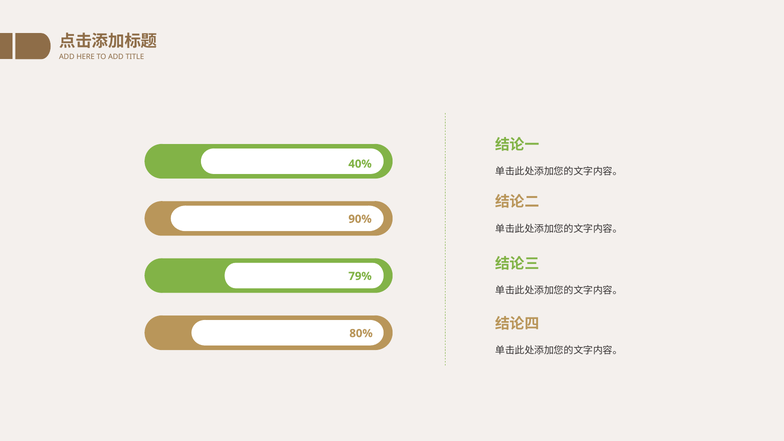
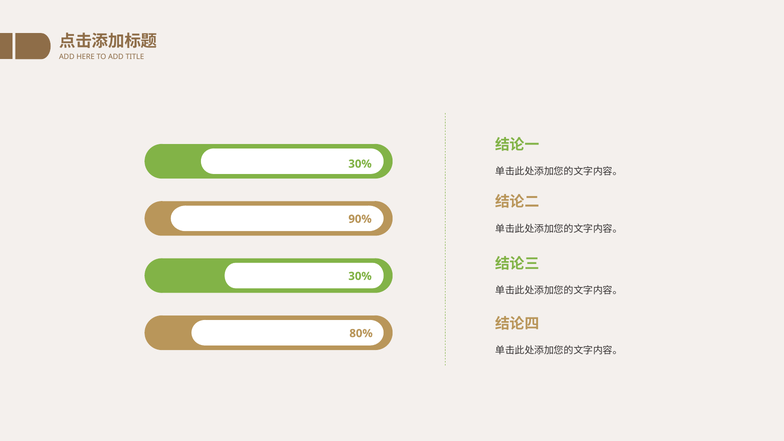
40% at (360, 164): 40% -> 30%
79% at (360, 276): 79% -> 30%
